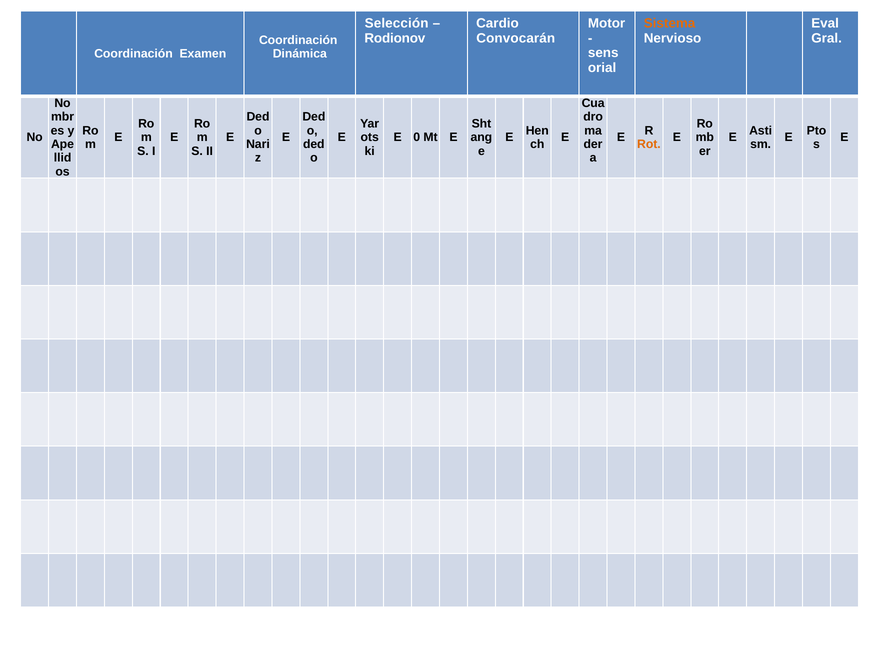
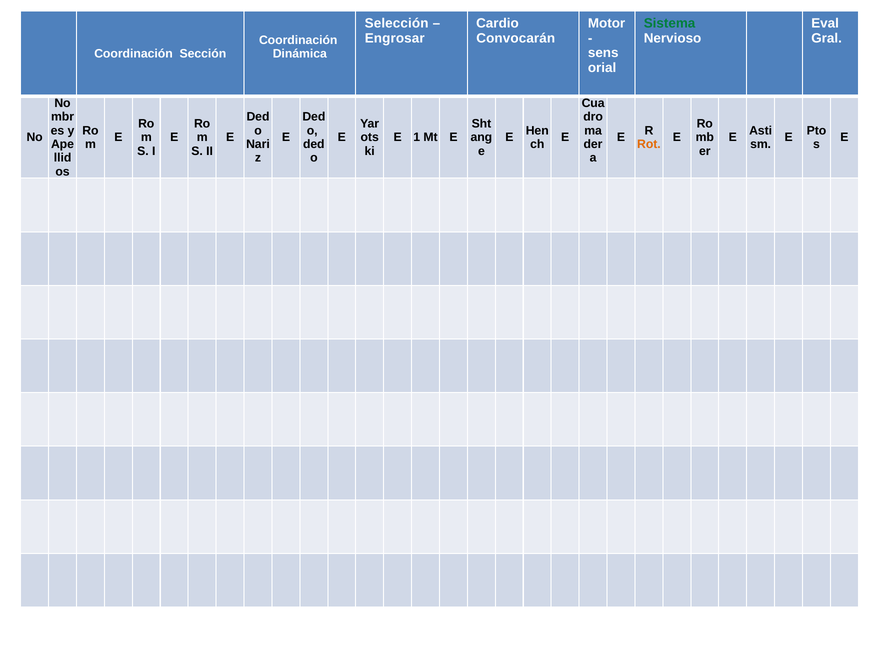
Sistema colour: orange -> green
Rodionov: Rodionov -> Engrosar
Examen: Examen -> Sección
0: 0 -> 1
